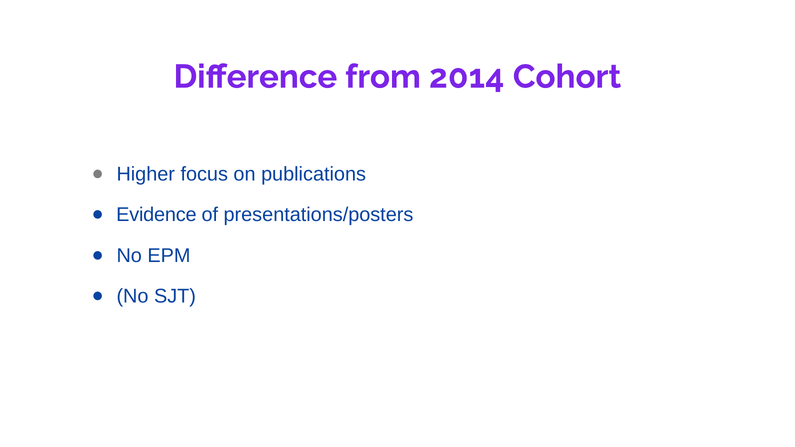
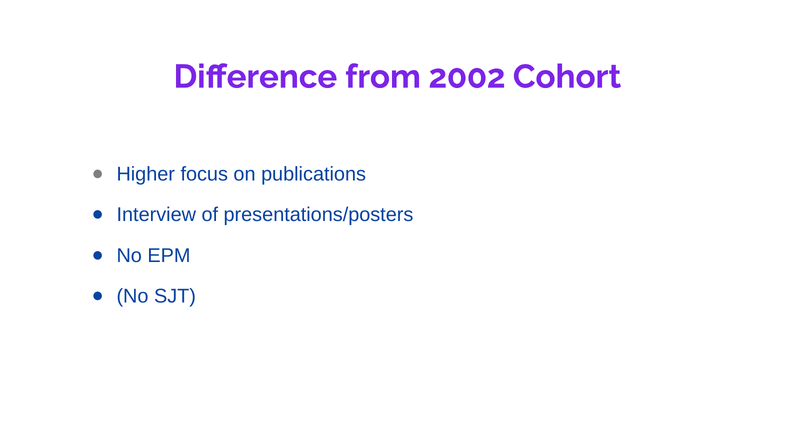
2014: 2014 -> 2002
Evidence: Evidence -> Interview
